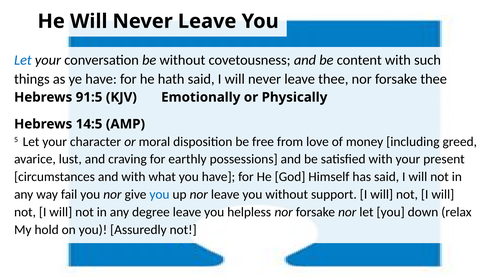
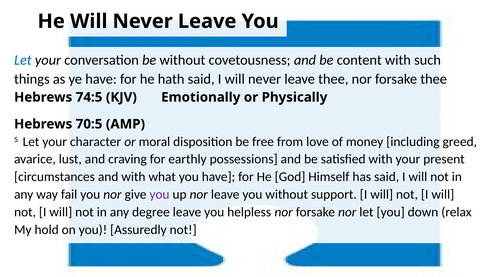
91:5: 91:5 -> 74:5
14:5: 14:5 -> 70:5
you at (159, 195) colour: blue -> purple
